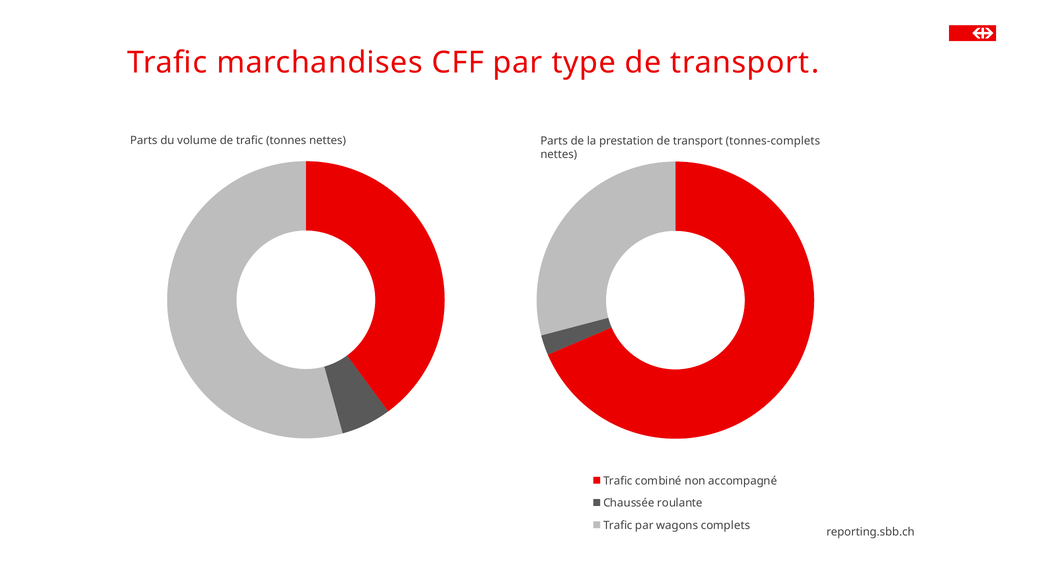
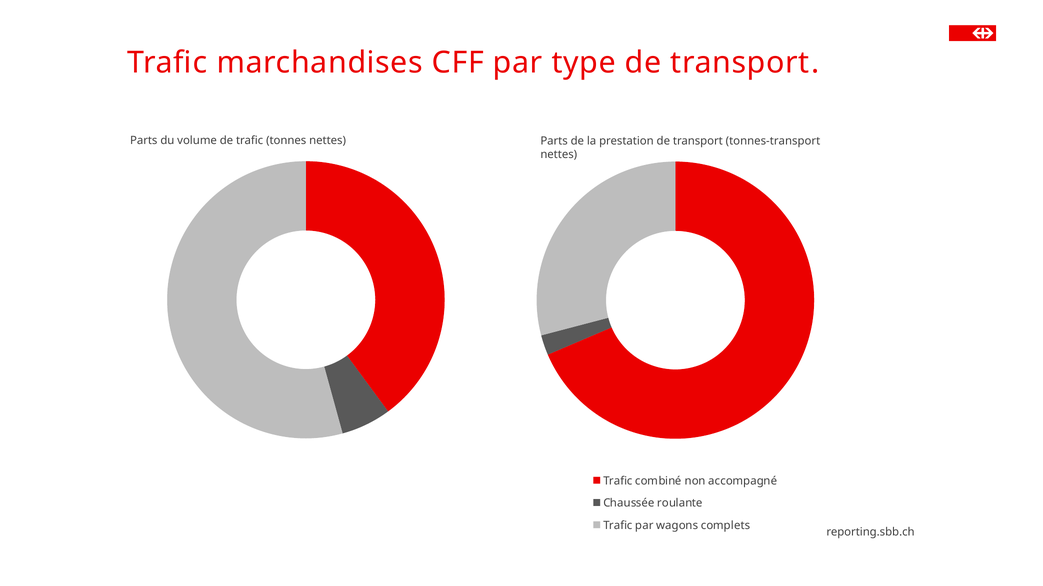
tonnes-complets: tonnes-complets -> tonnes-transport
